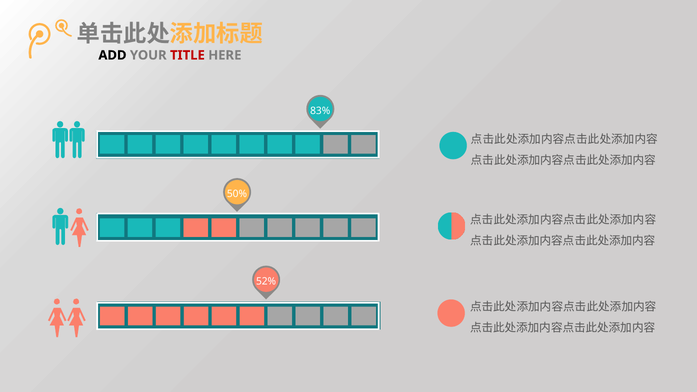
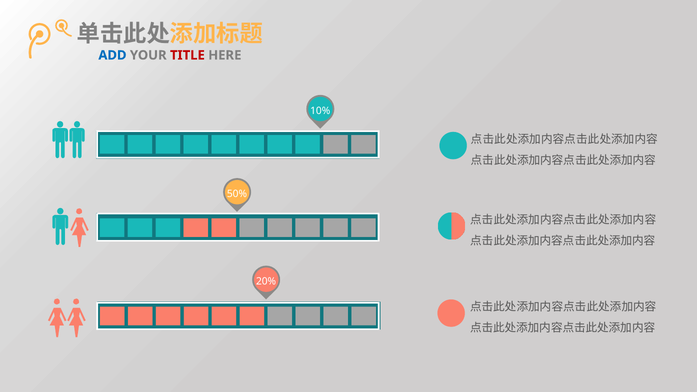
ADD colour: black -> blue
83%: 83% -> 10%
52%: 52% -> 20%
